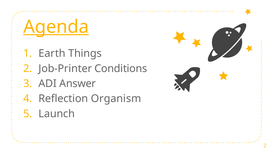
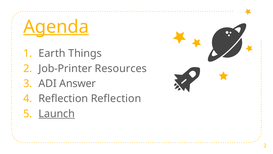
Conditions: Conditions -> Resources
Reflection Organism: Organism -> Reflection
Launch underline: none -> present
